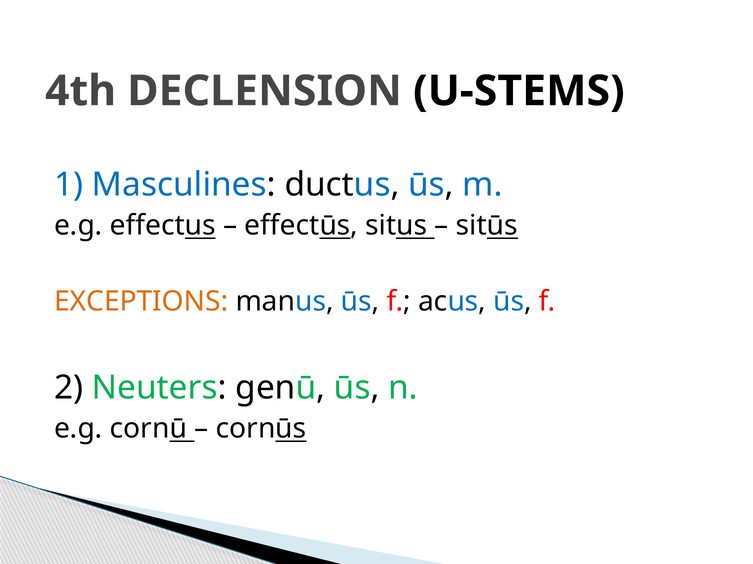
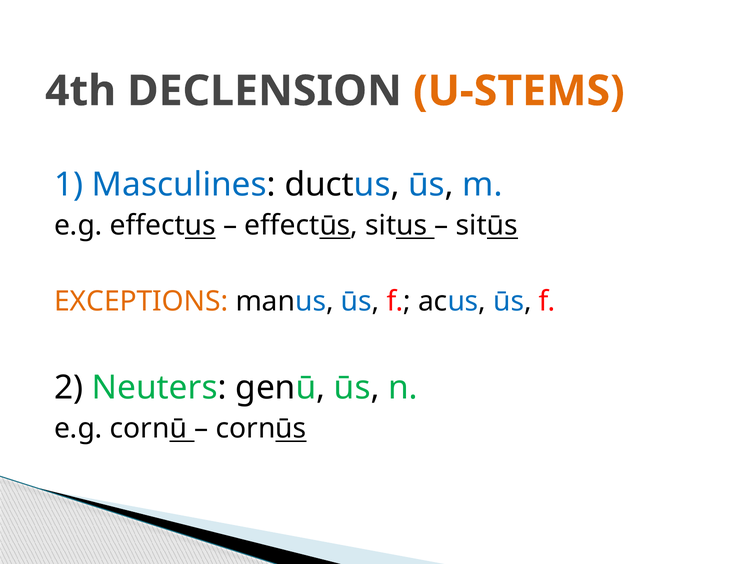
U-STEMS colour: black -> orange
